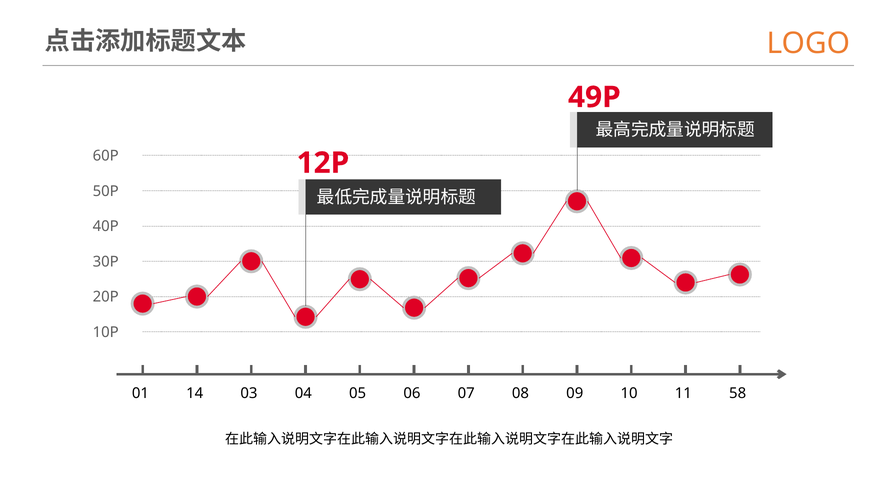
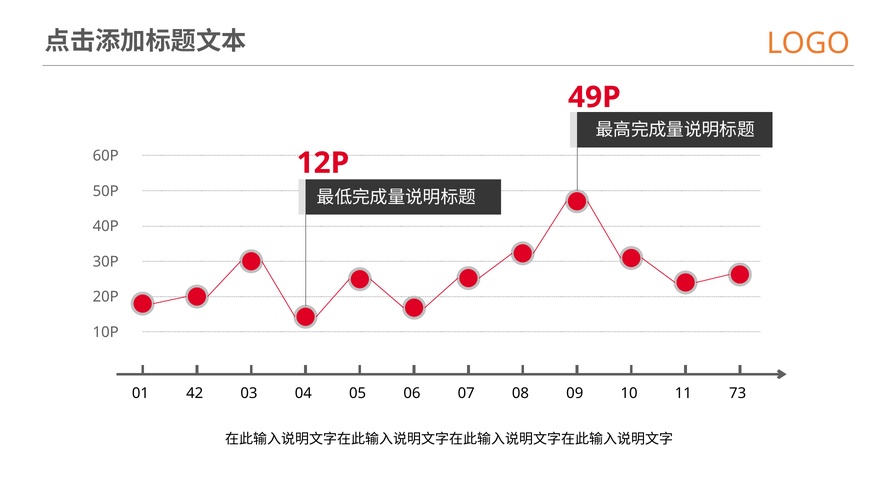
14: 14 -> 42
58: 58 -> 73
